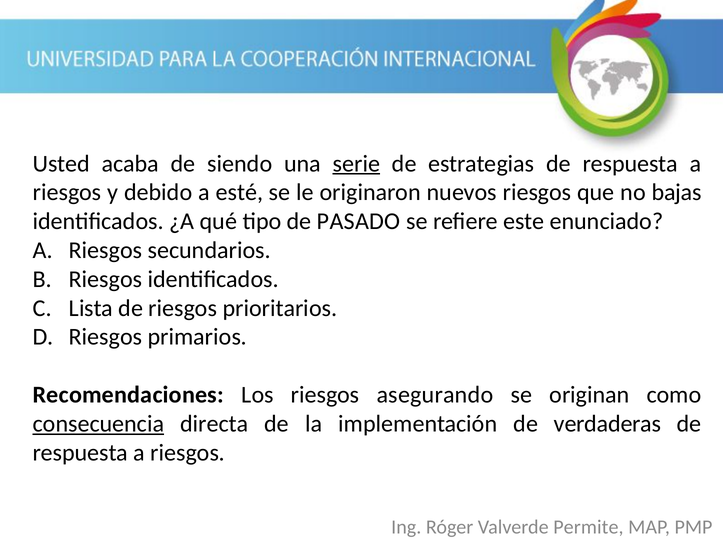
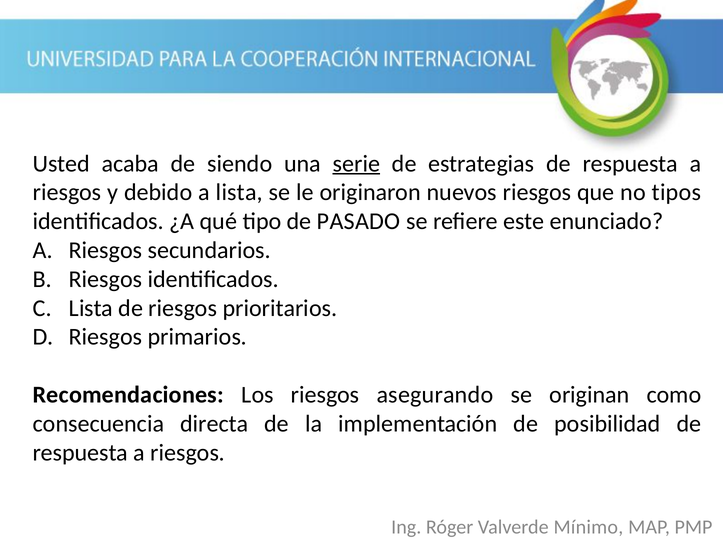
a esté: esté -> lista
bajas: bajas -> tipos
consecuencia underline: present -> none
verdaderas: verdaderas -> posibilidad
Permite: Permite -> Mínimo
